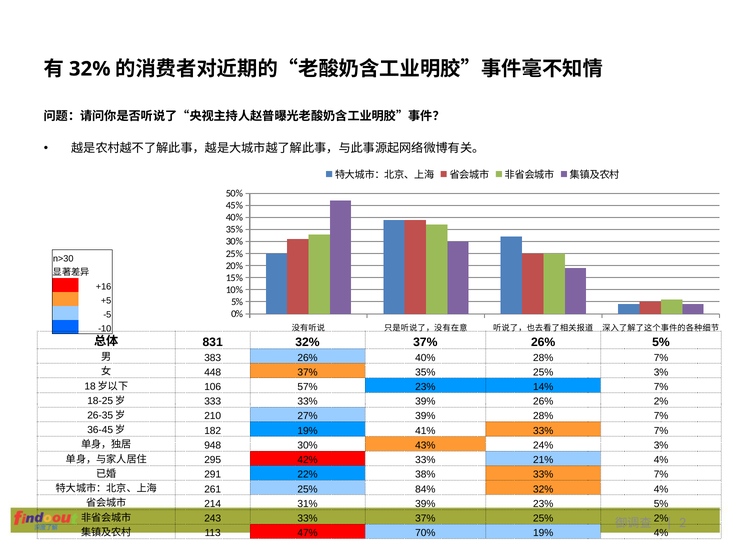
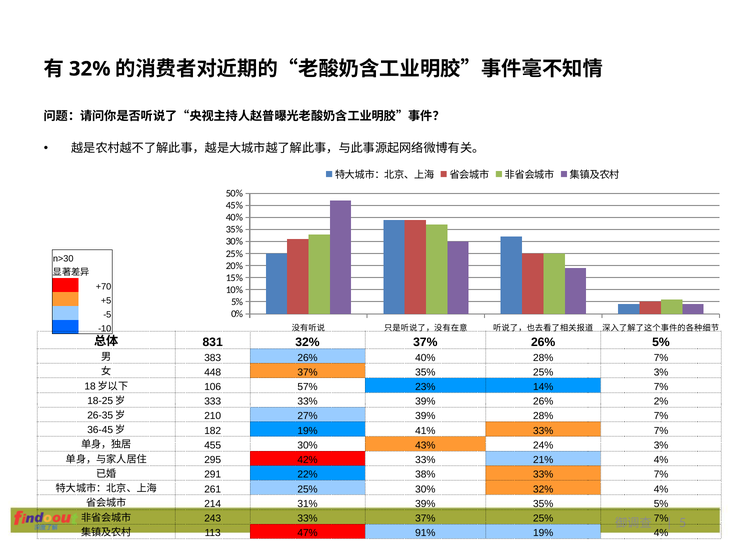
+16: +16 -> +70
948: 948 -> 455
261 25% 84%: 84% -> 30%
39% 23%: 23% -> 35%
25% 2%: 2% -> 7%
2: 2 -> 5
70%: 70% -> 91%
